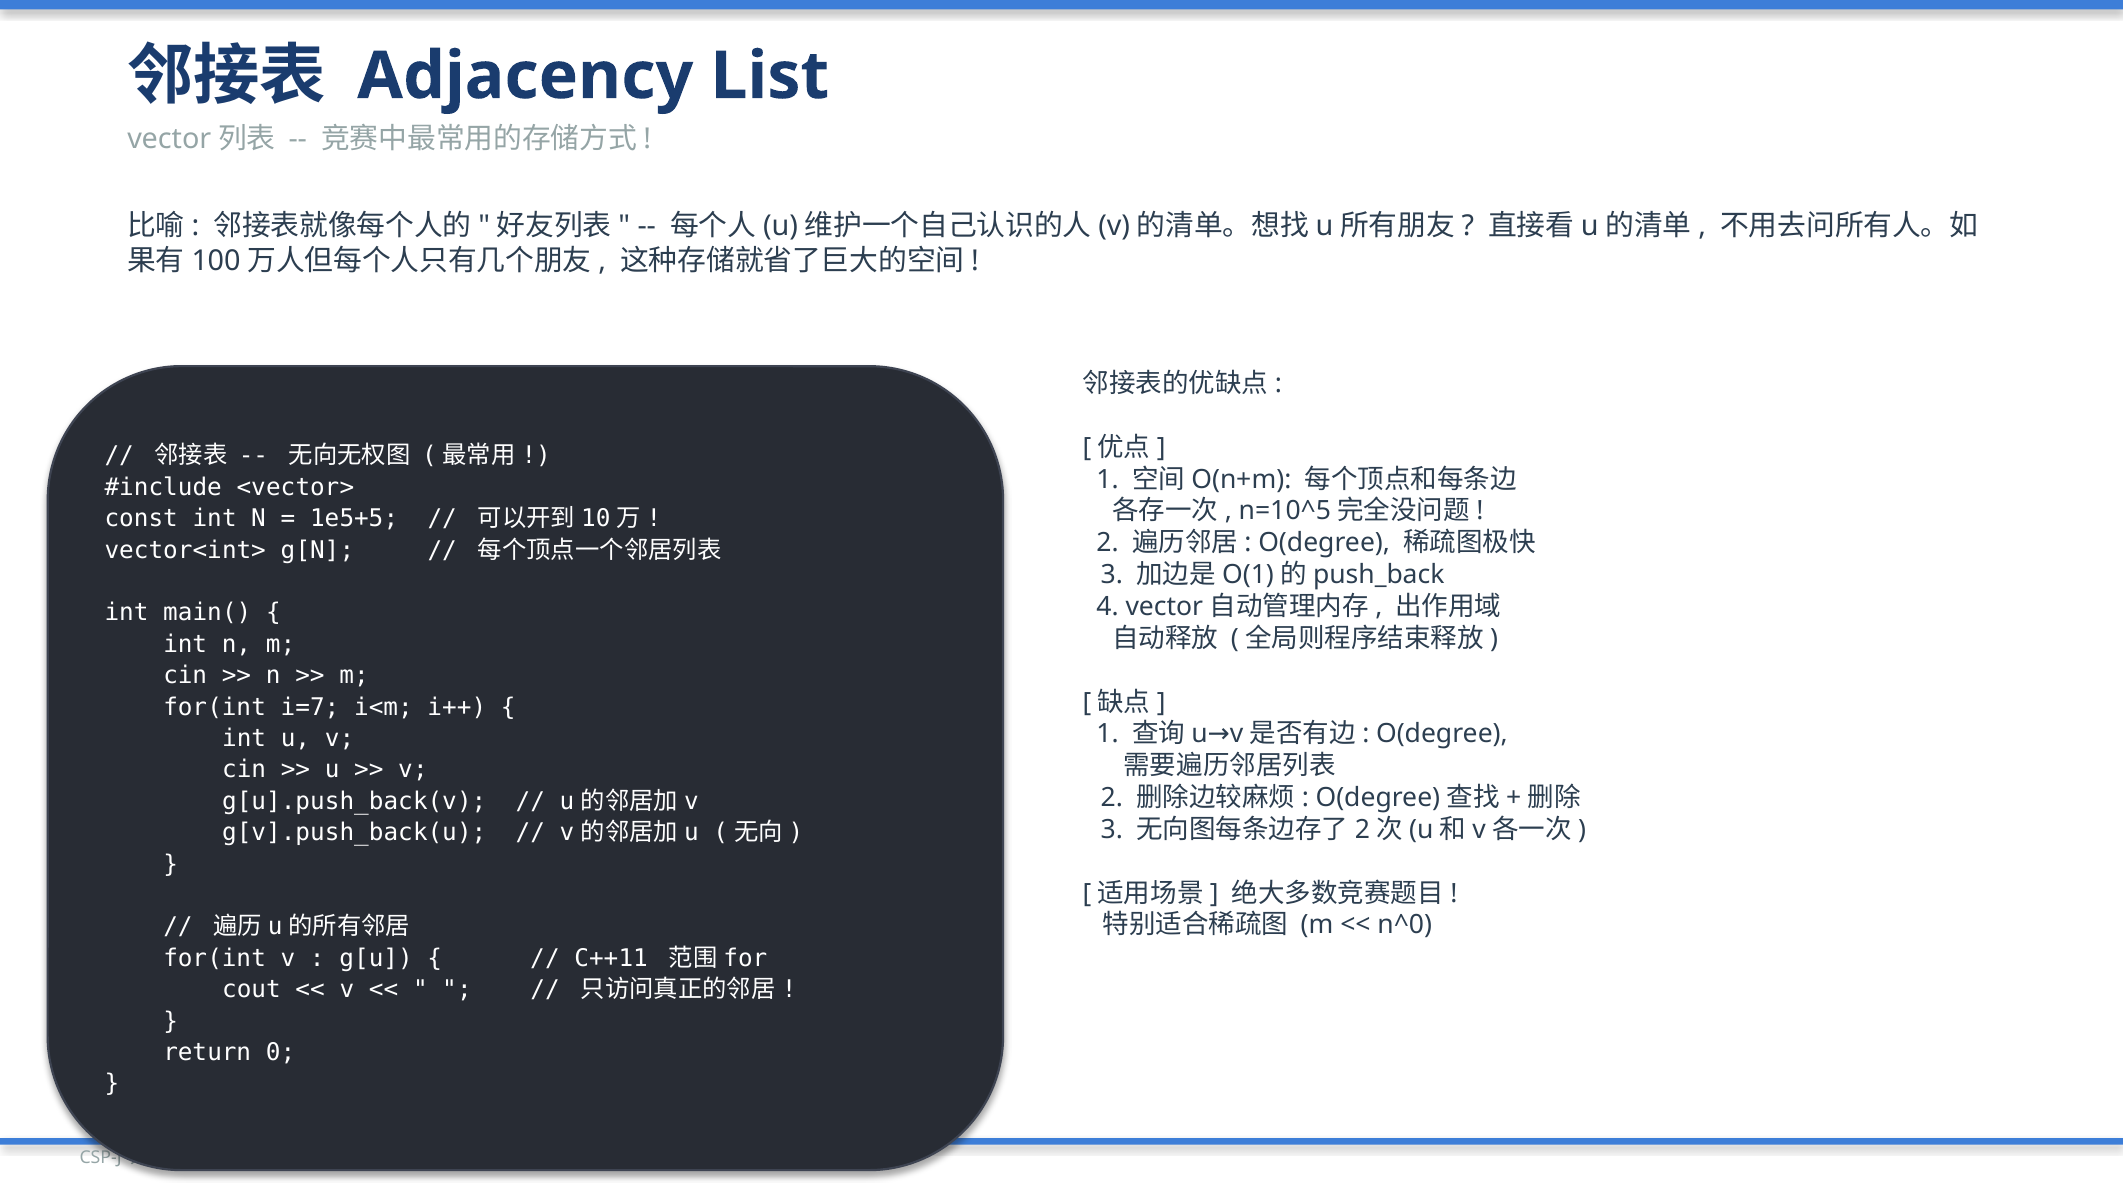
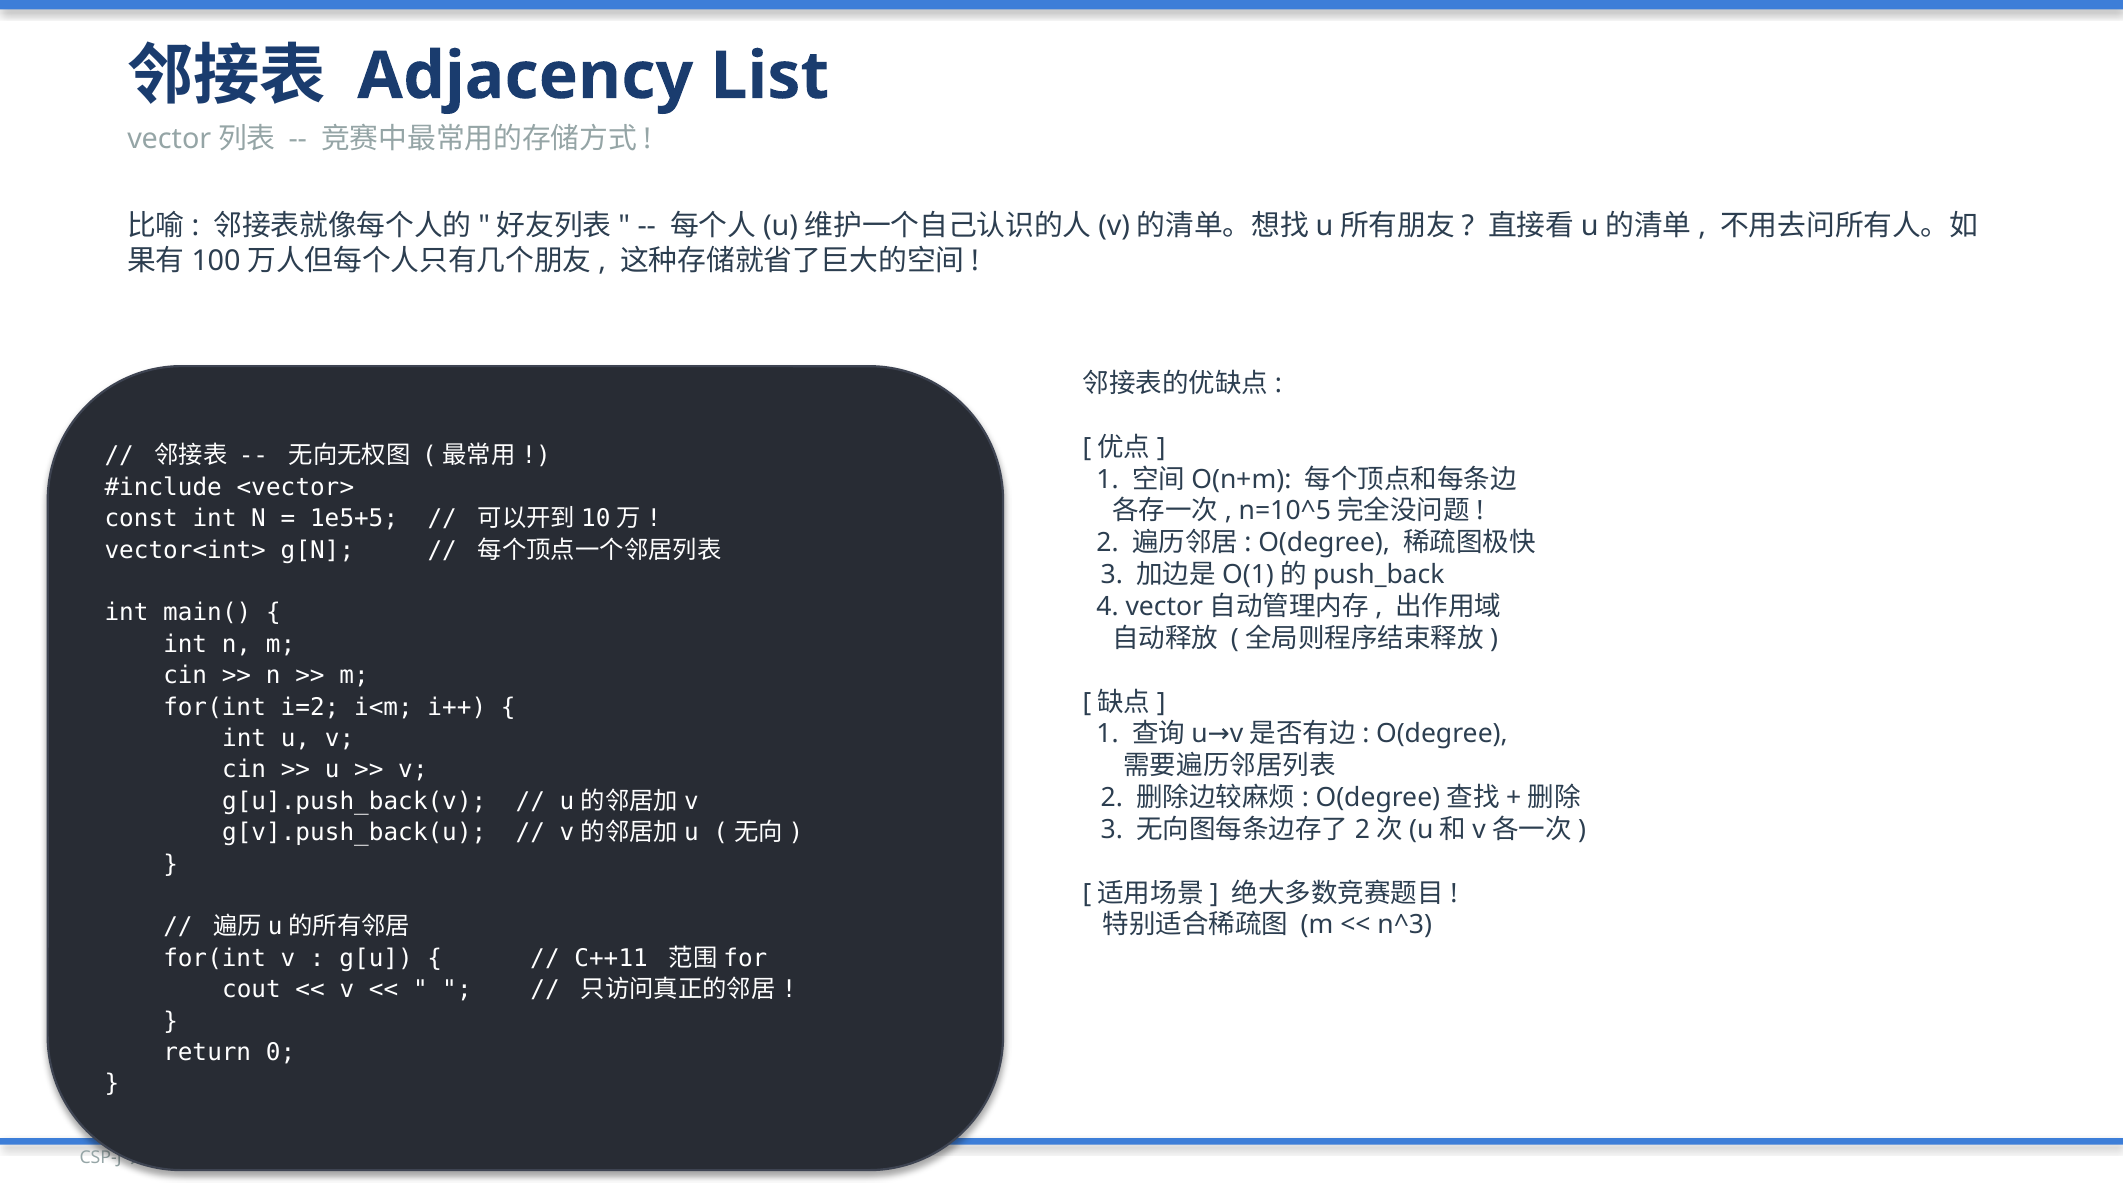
i=7: i=7 -> i=2
n^0: n^0 -> n^3
